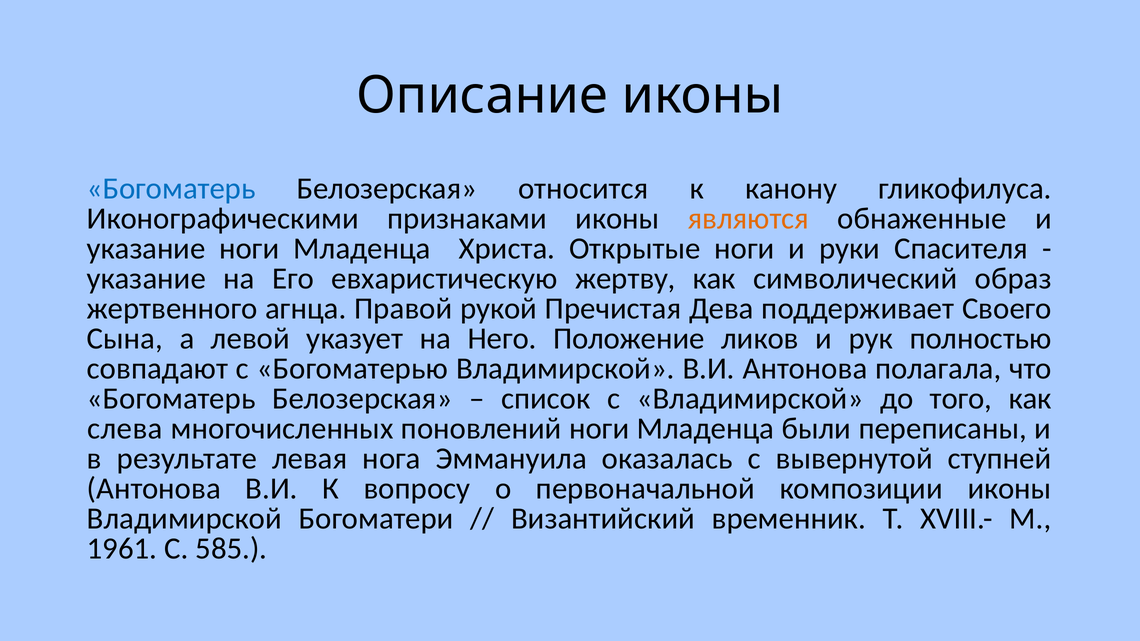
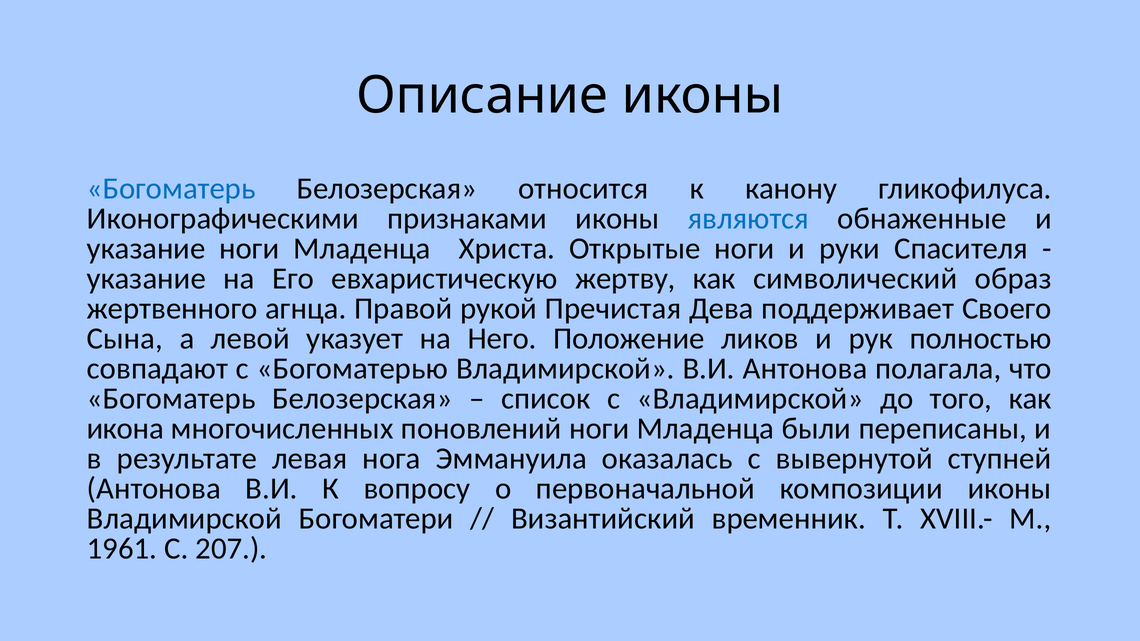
являются colour: orange -> blue
слева: слева -> икона
585: 585 -> 207
